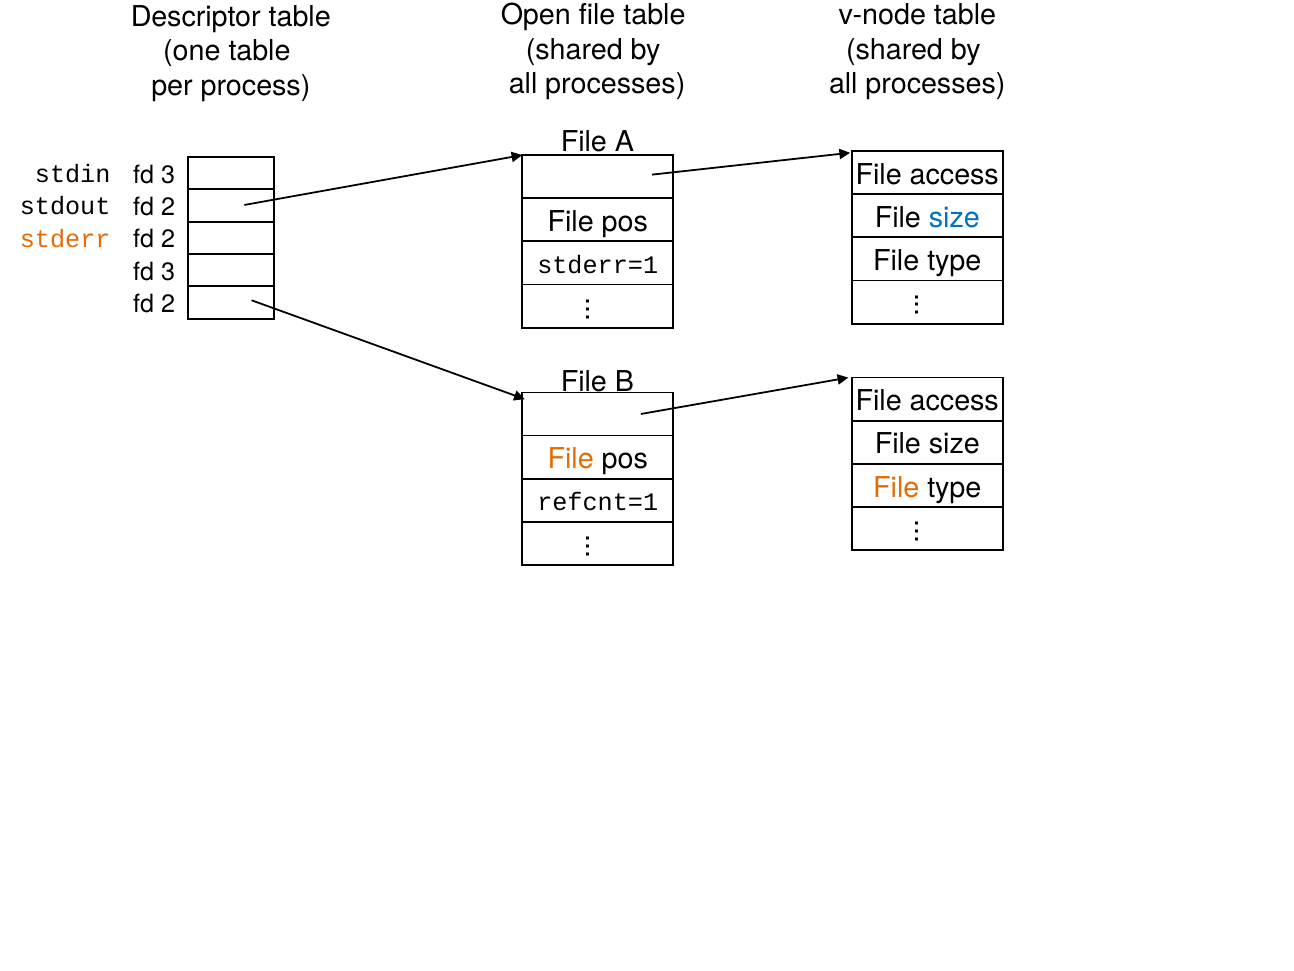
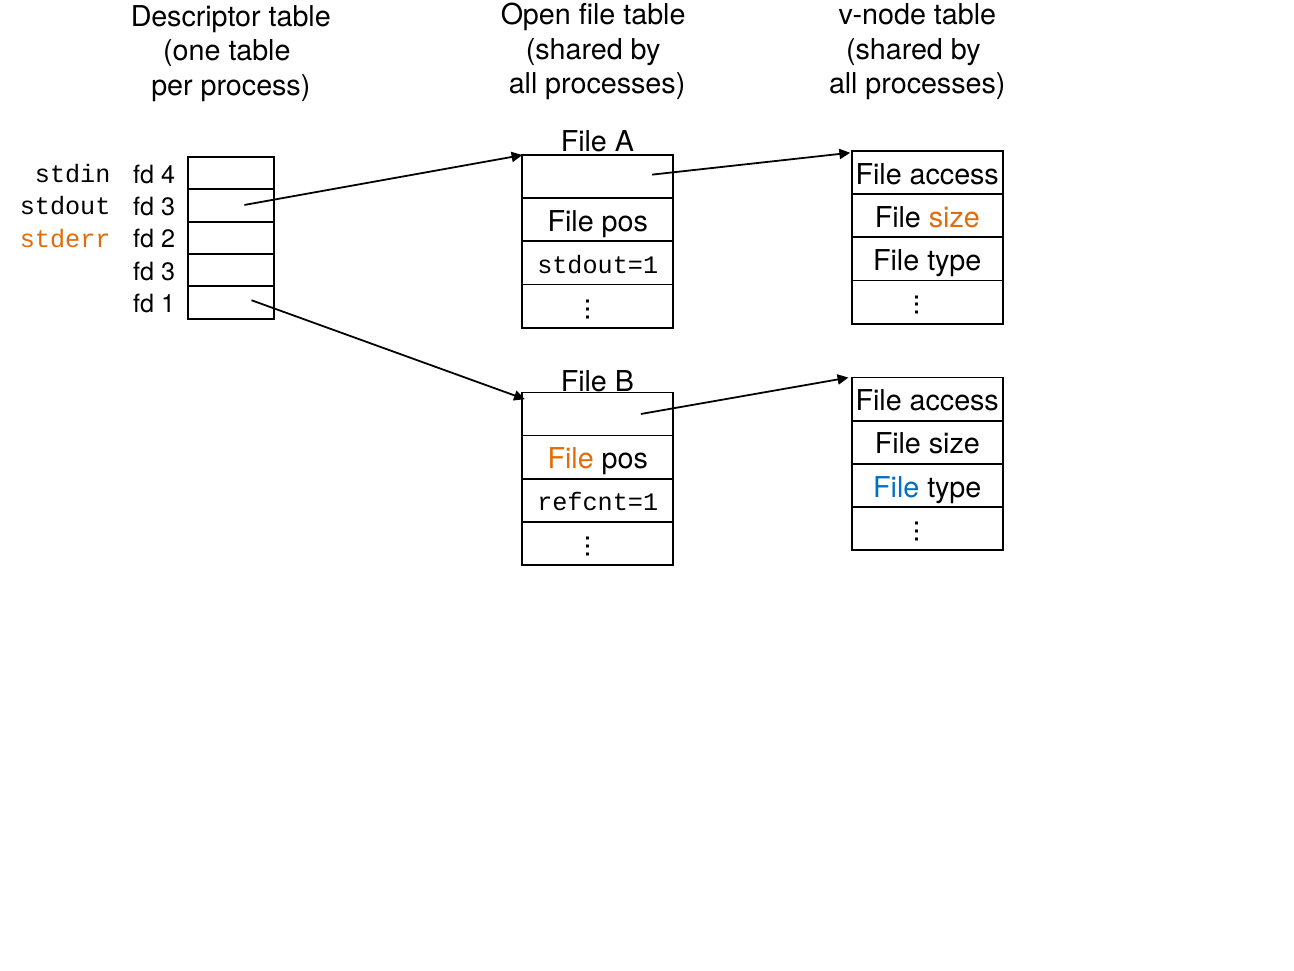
3 at (168, 175): 3 -> 4
2 at (168, 207): 2 -> 3
size at (954, 218) colour: blue -> orange
stderr=1: stderr=1 -> stdout=1
2 at (168, 304): 2 -> 1
File at (896, 487) colour: orange -> blue
